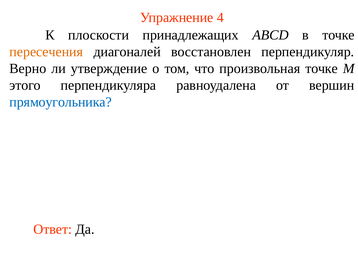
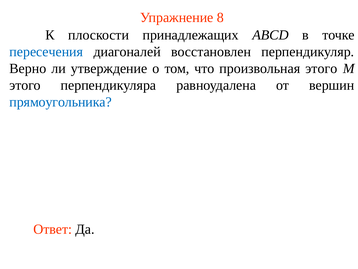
4: 4 -> 8
пересечения colour: orange -> blue
произвольная точке: точке -> этого
